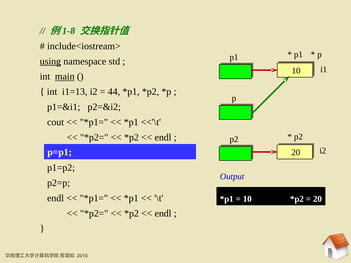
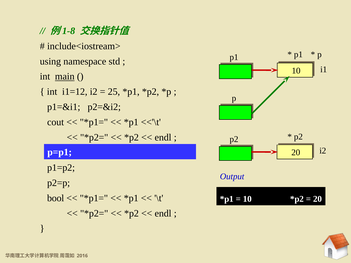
using underline: present -> none
i1=13: i1=13 -> i1=12
44: 44 -> 25
endl at (56, 198): endl -> bool
